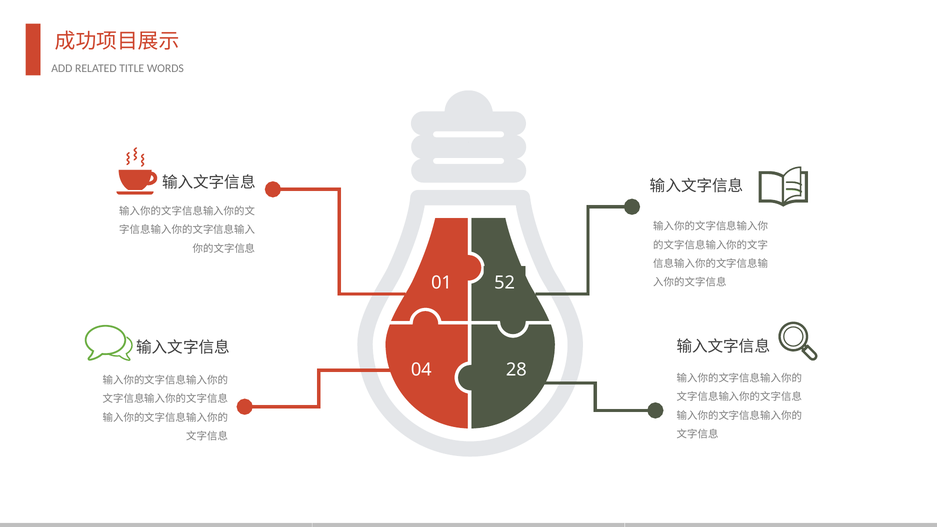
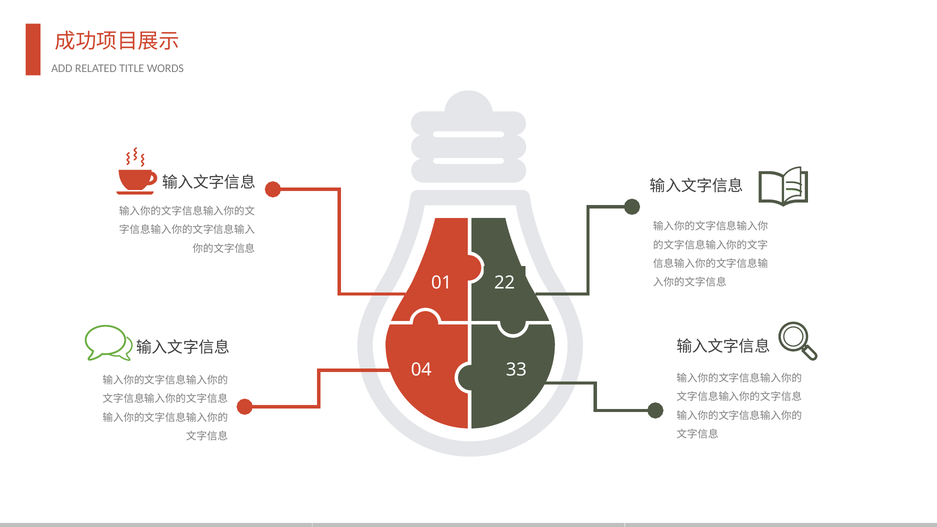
52: 52 -> 22
28: 28 -> 33
